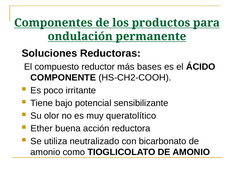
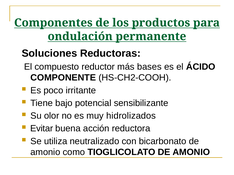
queratolítico: queratolítico -> hidrolizados
Ether: Ether -> Evitar
